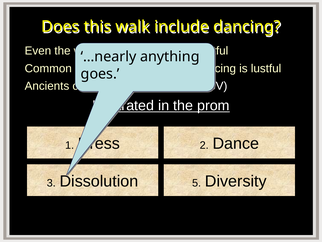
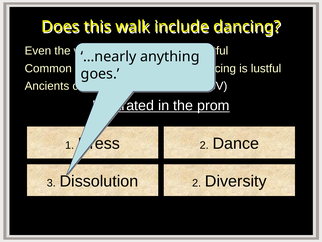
5 at (197, 183): 5 -> 2
